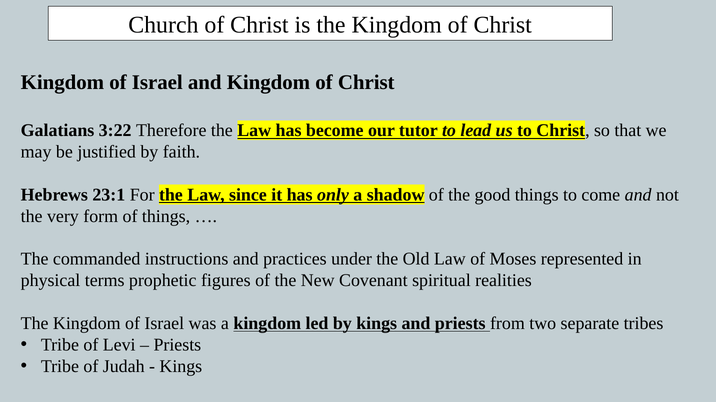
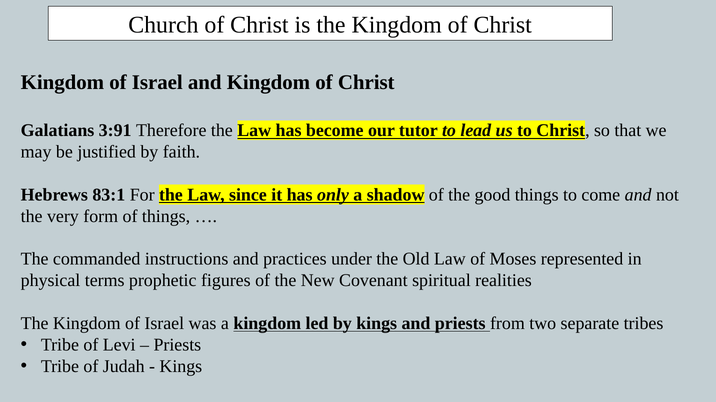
3:22: 3:22 -> 3:91
23:1: 23:1 -> 83:1
